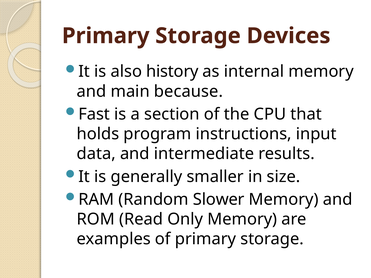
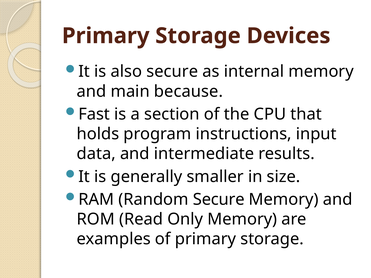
also history: history -> secure
Random Slower: Slower -> Secure
